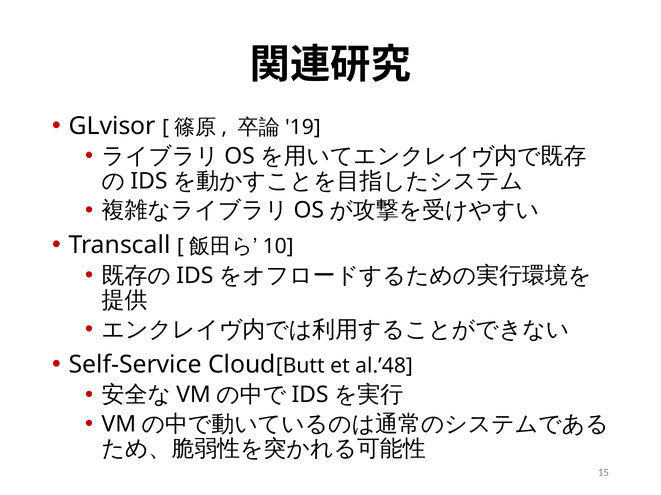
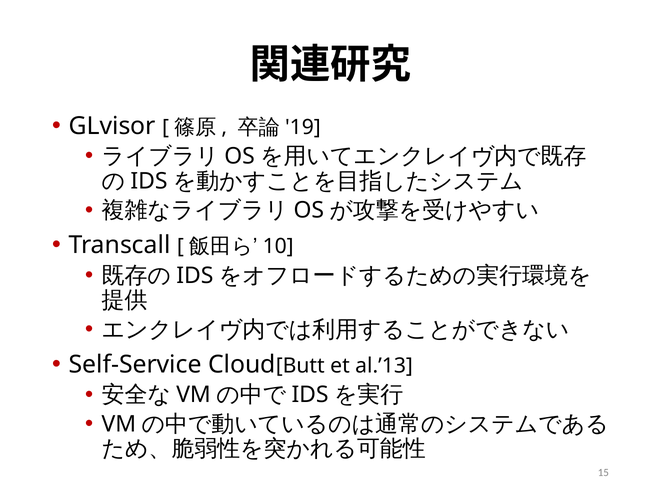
al.’48: al.’48 -> al.’13
